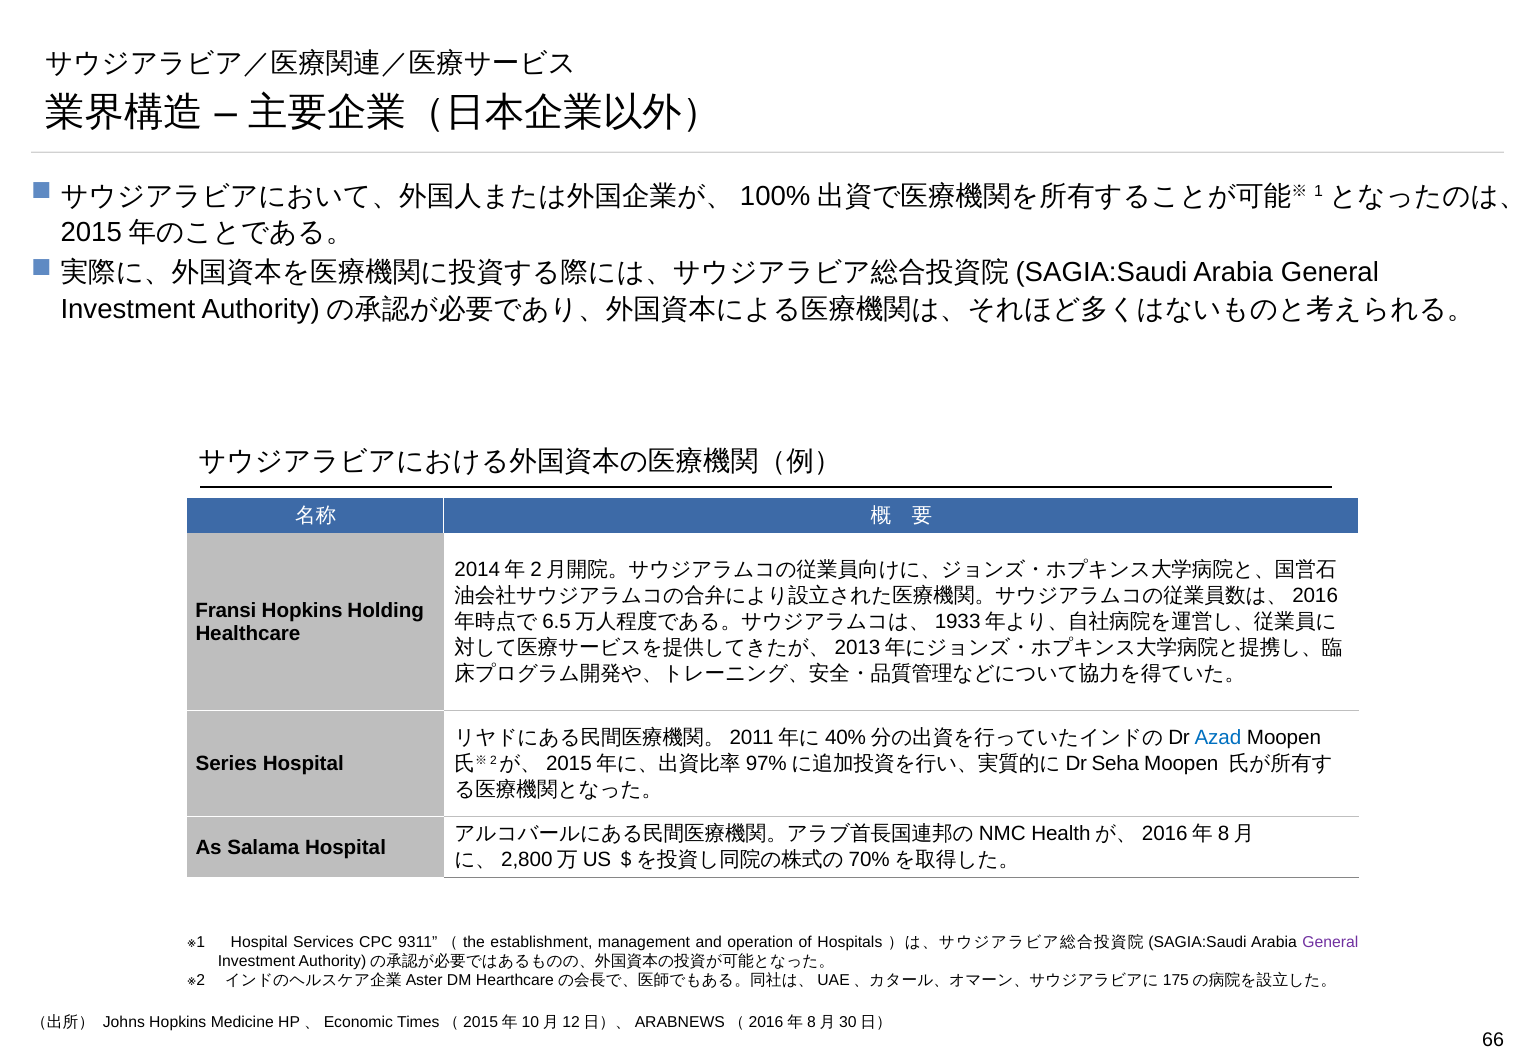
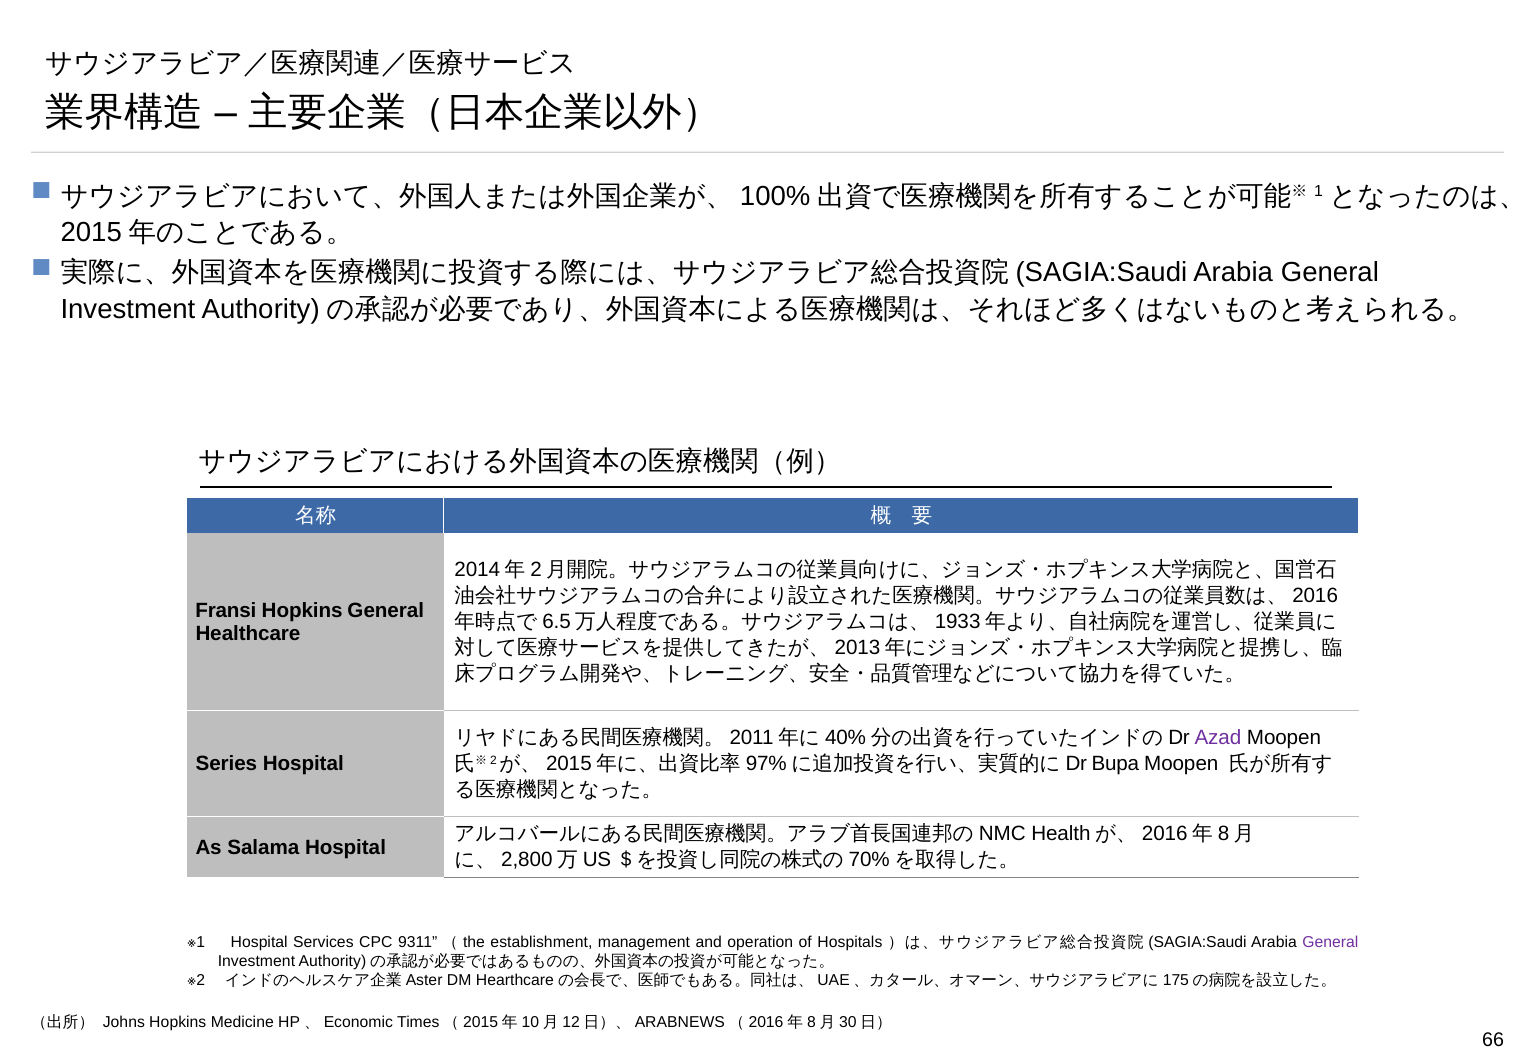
Hopkins Holding: Holding -> General
Azad colour: blue -> purple
Seha: Seha -> Bupa
